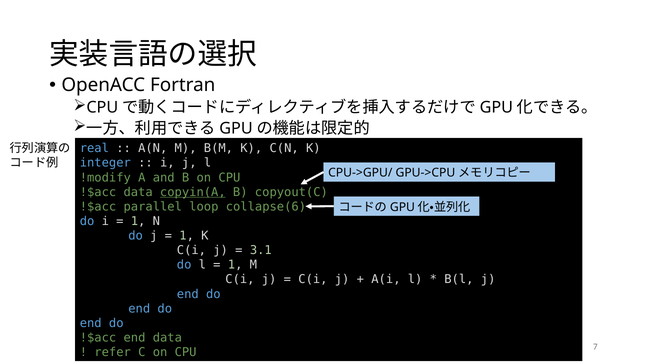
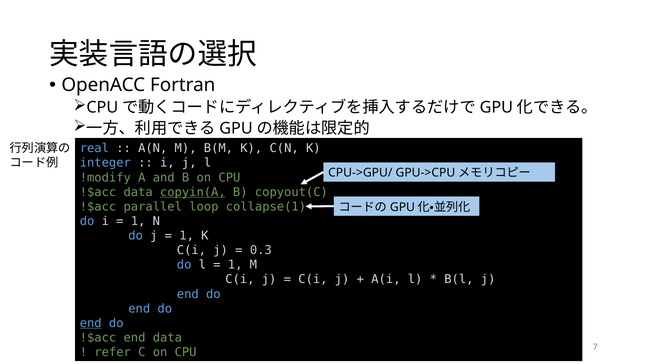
collapse(6: collapse(6 -> collapse(1
3.1: 3.1 -> 0.3
end at (91, 323) underline: none -> present
